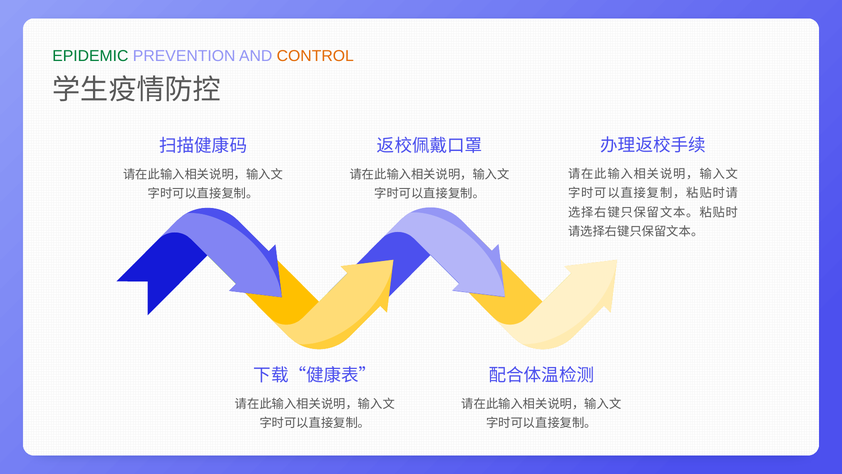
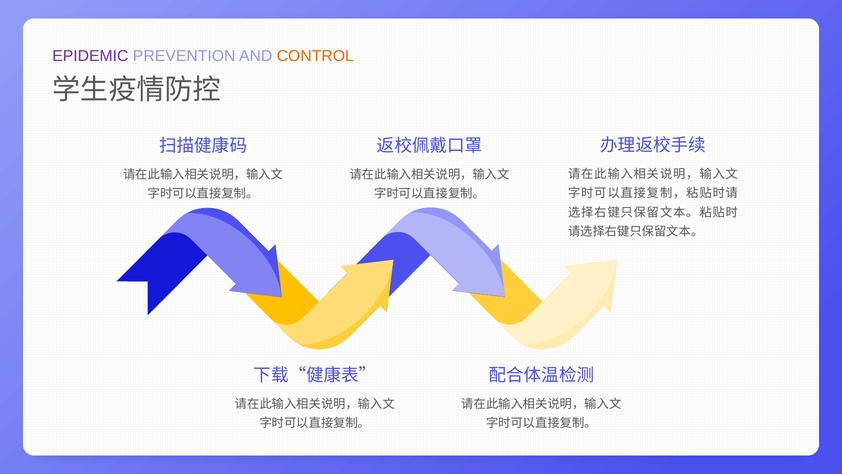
EPIDEMIC colour: green -> purple
